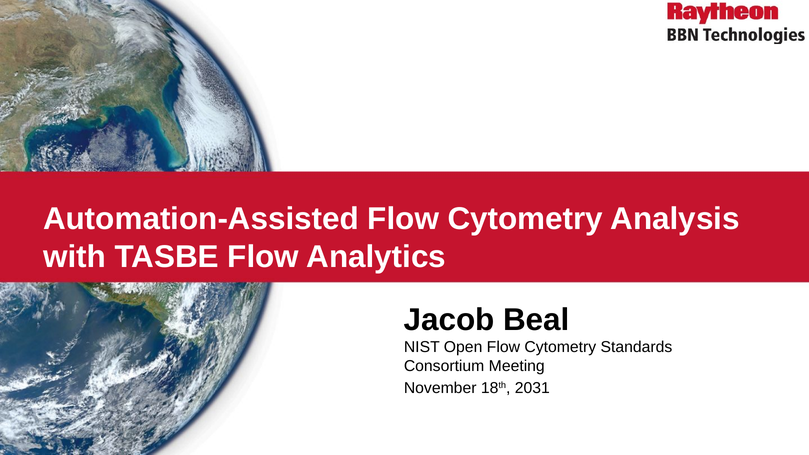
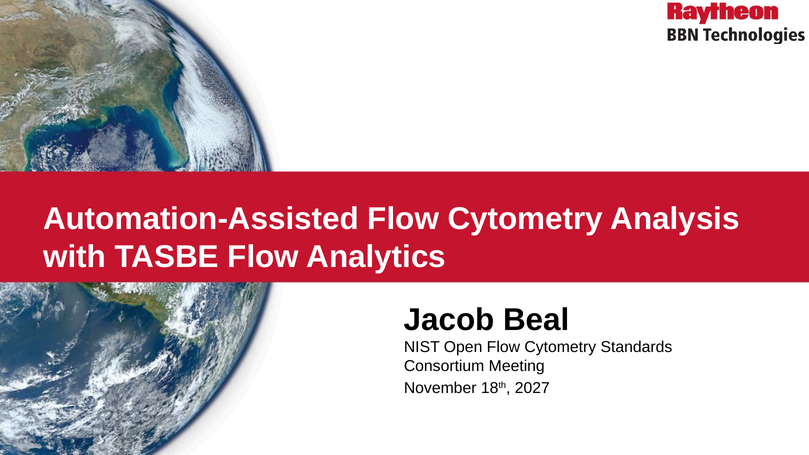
2031: 2031 -> 2027
